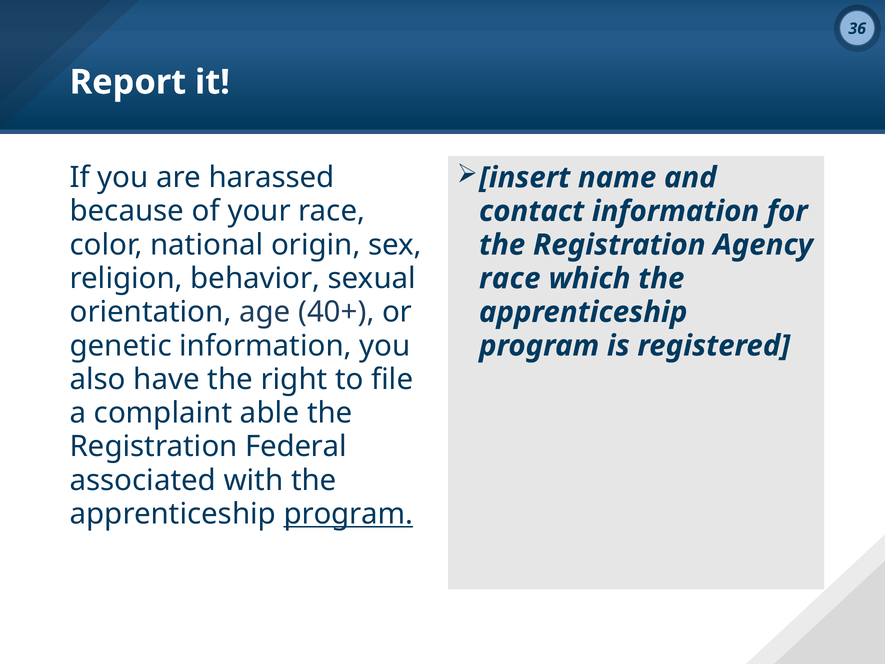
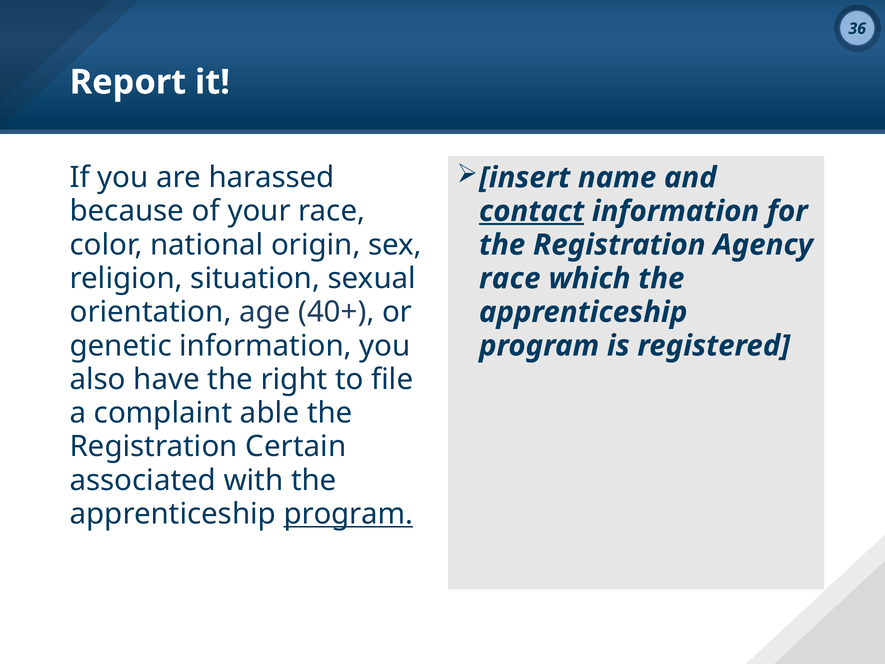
contact underline: none -> present
behavior: behavior -> situation
Federal: Federal -> Certain
